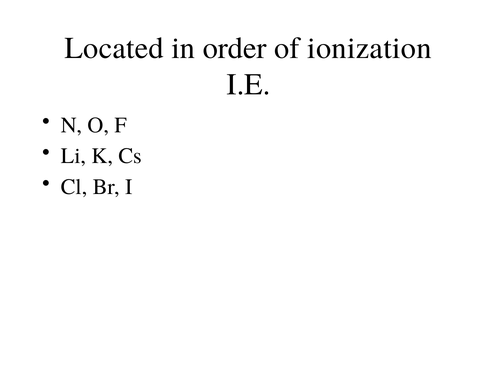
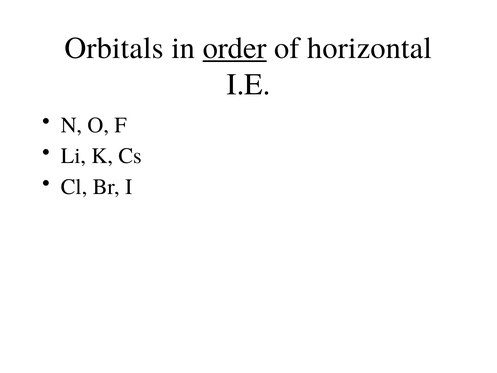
Located: Located -> Orbitals
order underline: none -> present
ionization: ionization -> horizontal
